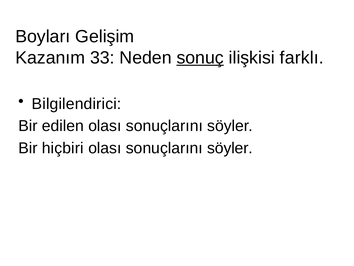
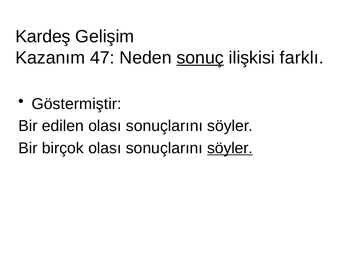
Boyları: Boyları -> Kardeş
33: 33 -> 47
Bilgilendirici: Bilgilendirici -> Göstermiştir
hiçbiri: hiçbiri -> birçok
söyler at (230, 148) underline: none -> present
